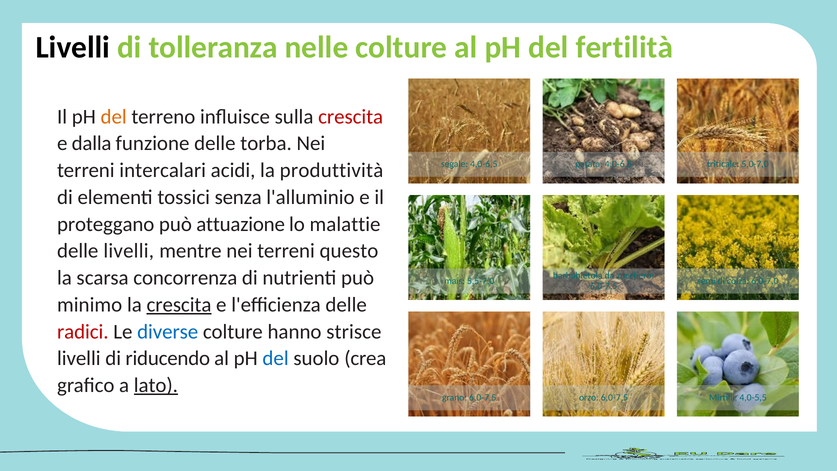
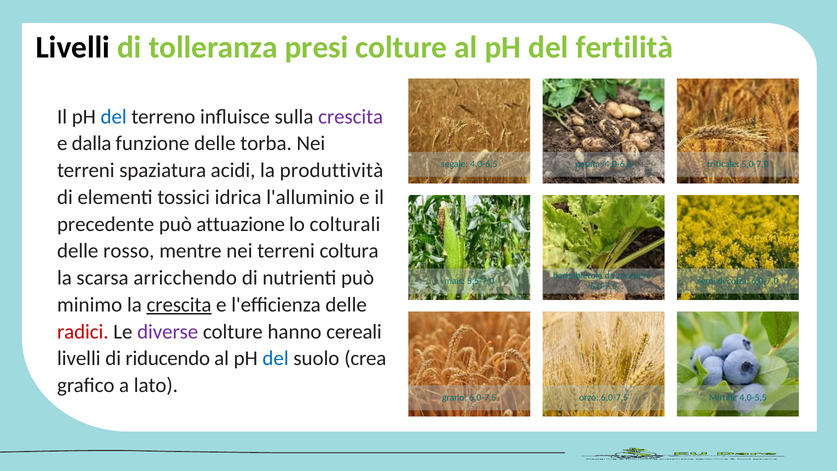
nelle: nelle -> presi
del at (114, 117) colour: orange -> blue
crescita at (351, 117) colour: red -> purple
intercalari: intercalari -> spaziatura
senza: senza -> idrica
proteggano: proteggano -> precedente
malattie: malattie -> colturali
delle livelli: livelli -> rosso
questo: questo -> coltura
concorrenza: concorrenza -> arricchendo
diverse colour: blue -> purple
strisce: strisce -> cereali
lato underline: present -> none
